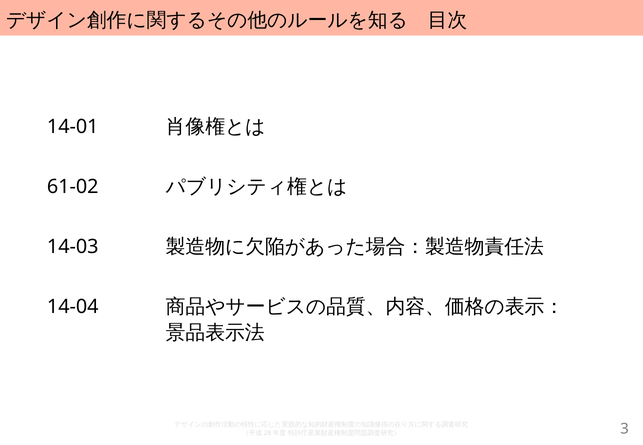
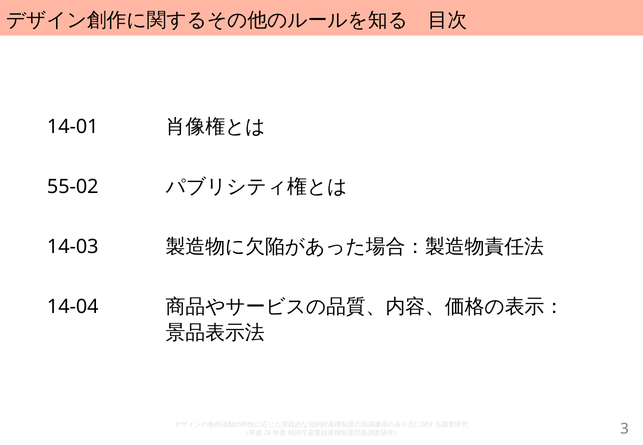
61-02: 61-02 -> 55-02
